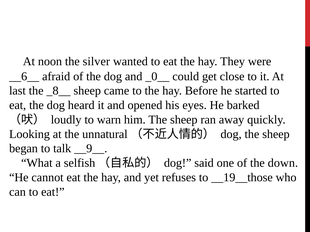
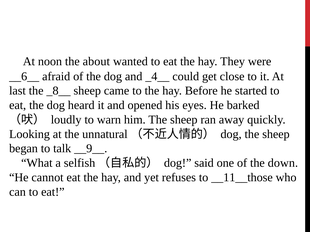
silver: silver -> about
_0__: _0__ -> _4__
__19__those: __19__those -> __11__those
